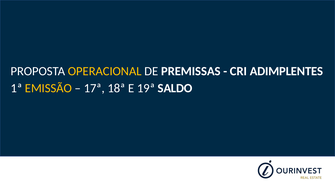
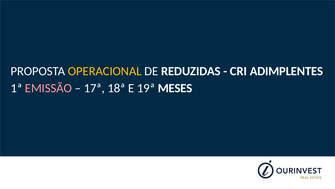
PREMISSAS: PREMISSAS -> REDUZIDAS
EMISSÃO colour: yellow -> pink
SALDO: SALDO -> MESES
